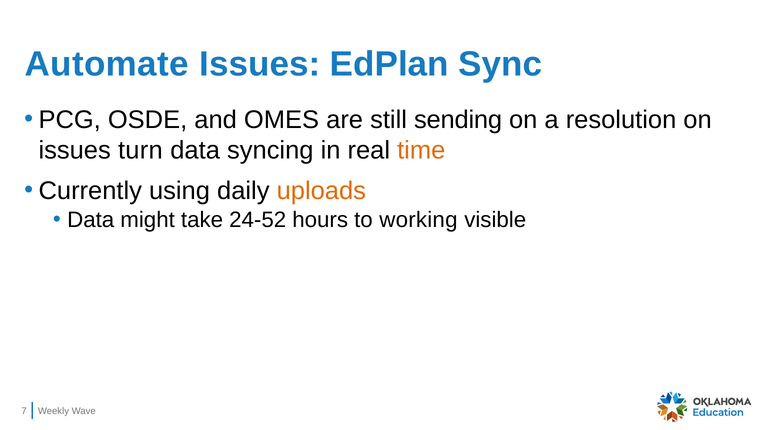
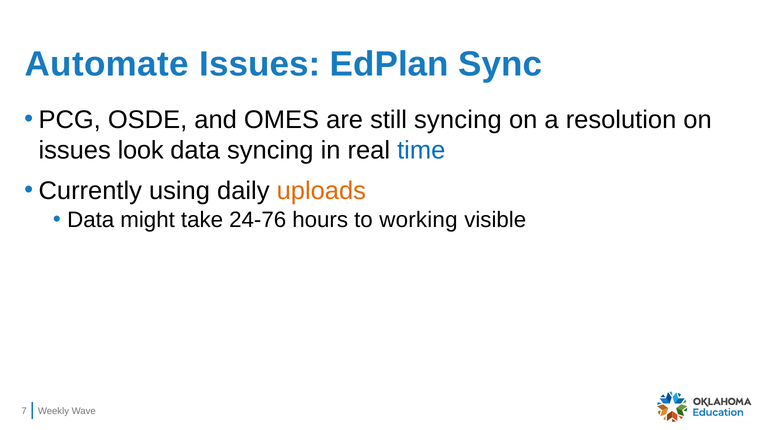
still sending: sending -> syncing
turn: turn -> look
time colour: orange -> blue
24-52: 24-52 -> 24-76
